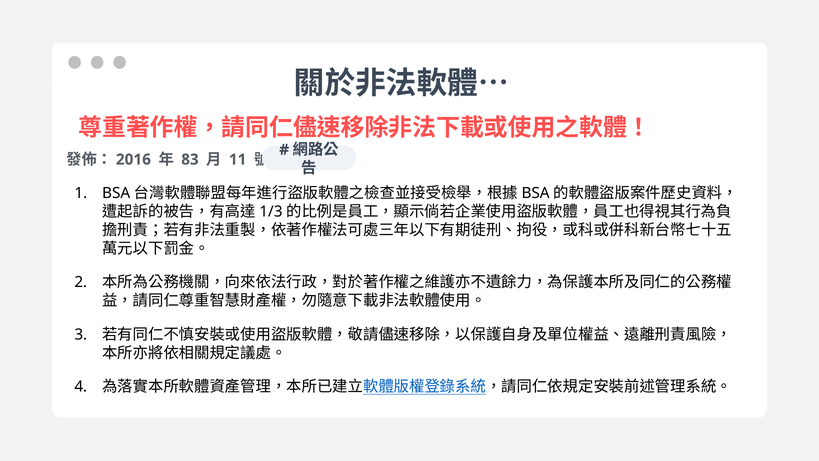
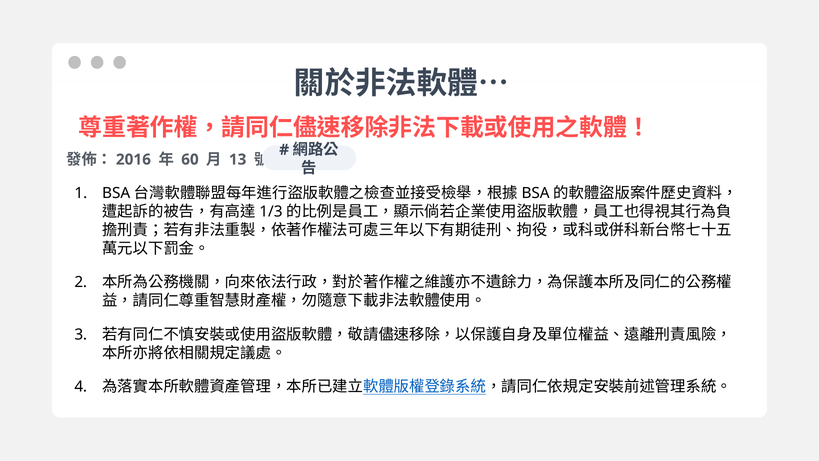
83: 83 -> 60
11: 11 -> 13
